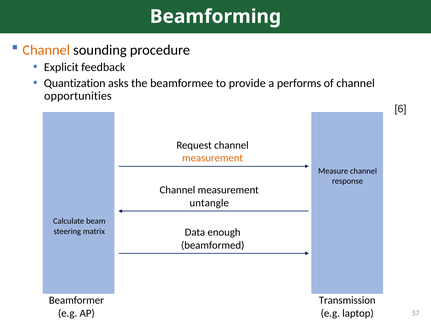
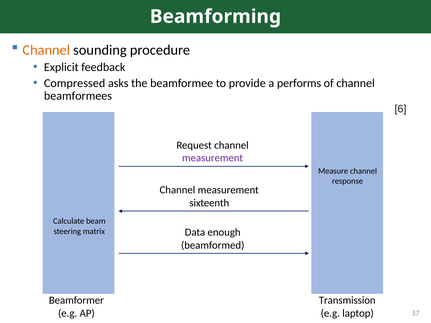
Quantization: Quantization -> Compressed
opportunities: opportunities -> beamformees
measurement at (213, 158) colour: orange -> purple
untangle: untangle -> sixteenth
